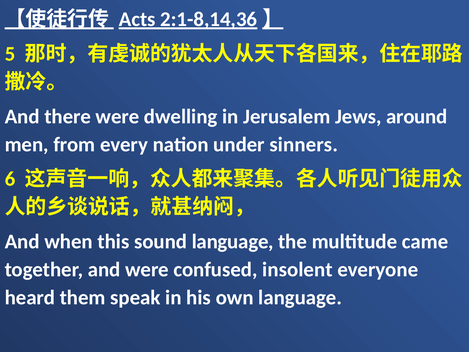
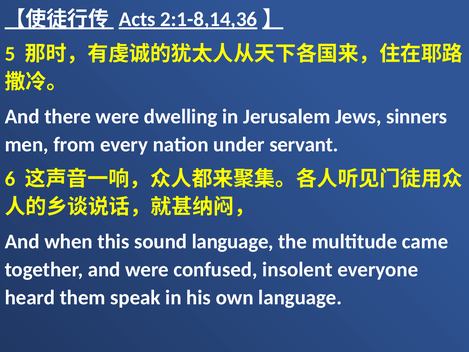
around: around -> sinners
sinners: sinners -> servant
